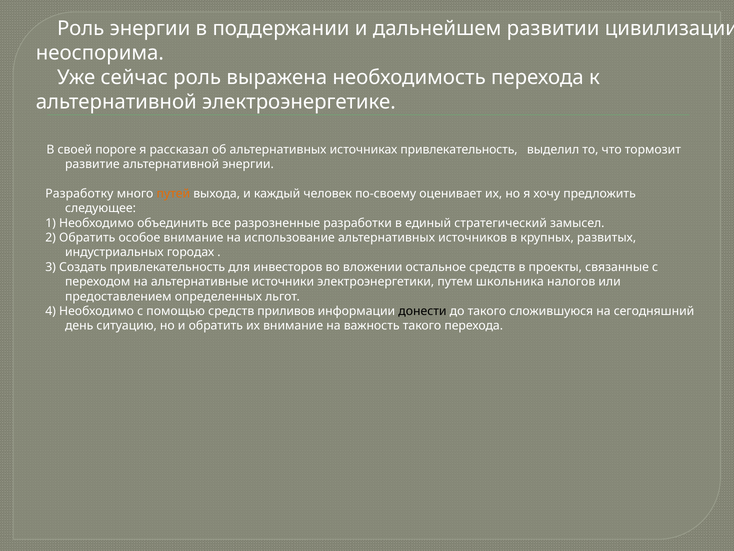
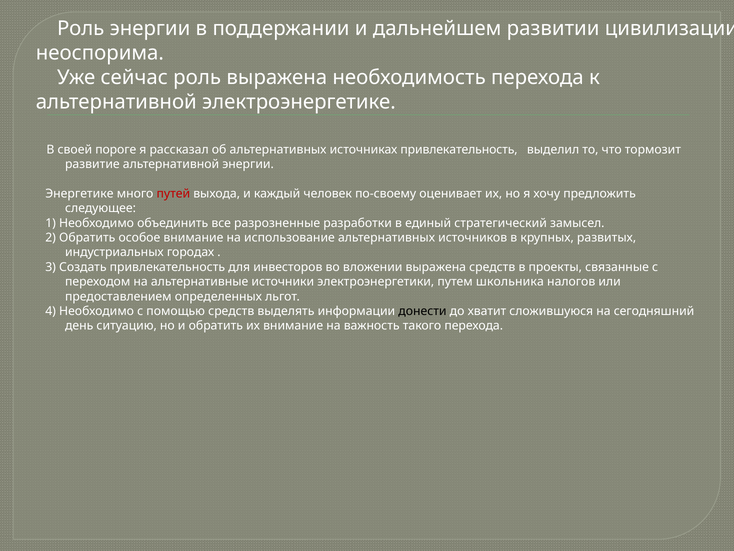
Разработку: Разработку -> Энергетике
путей colour: orange -> red
вложении остальное: остальное -> выражена
приливов: приливов -> выделять
до такого: такого -> хватит
